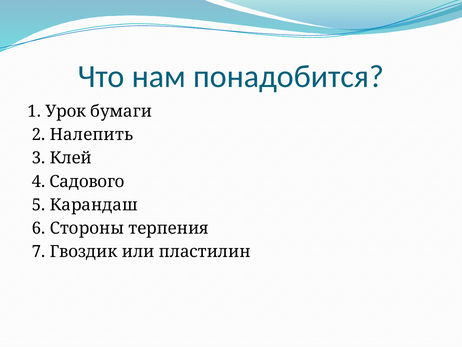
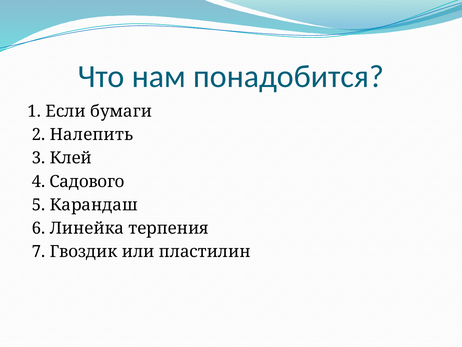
Урок: Урок -> Если
Стороны: Стороны -> Линейка
